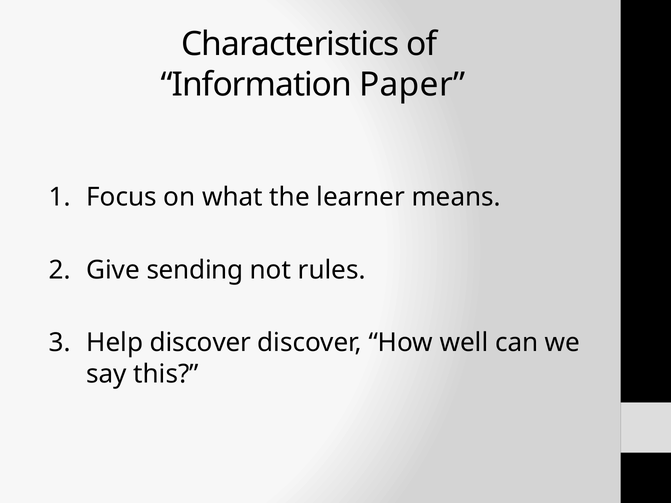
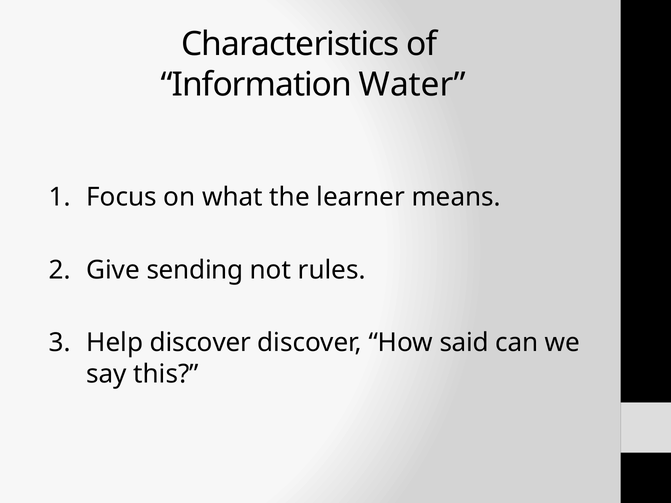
Paper: Paper -> Water
well: well -> said
